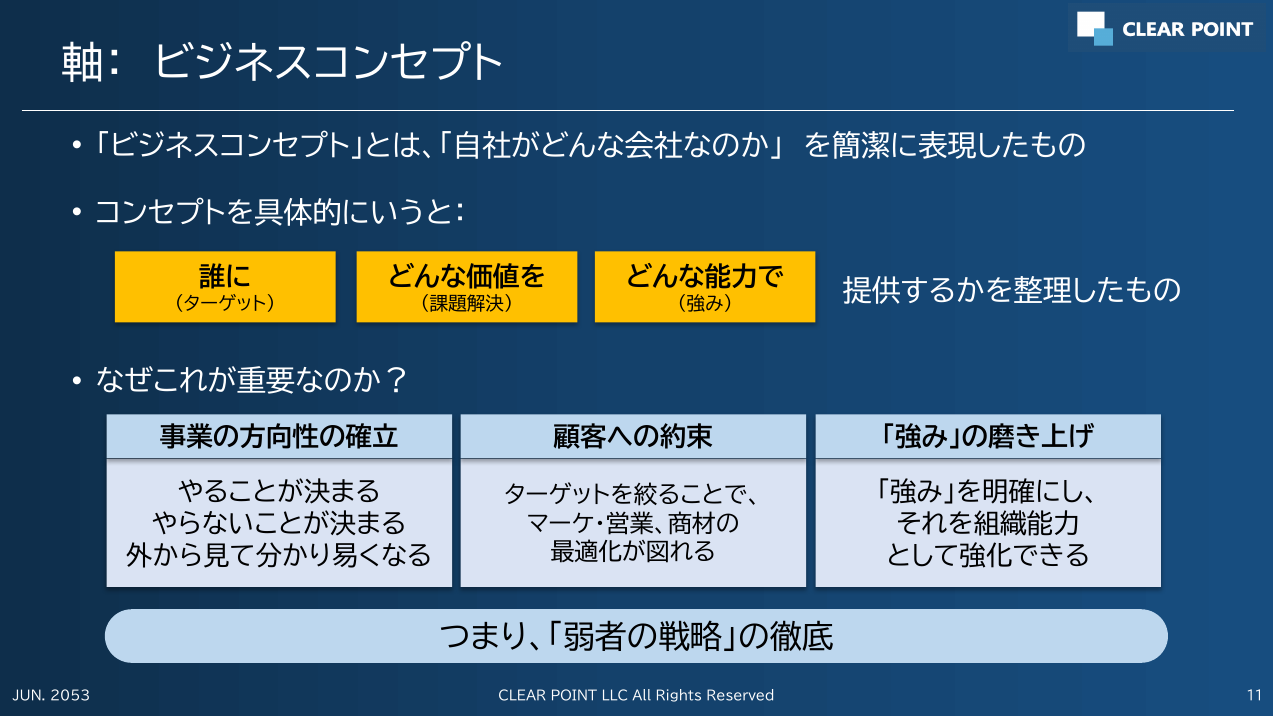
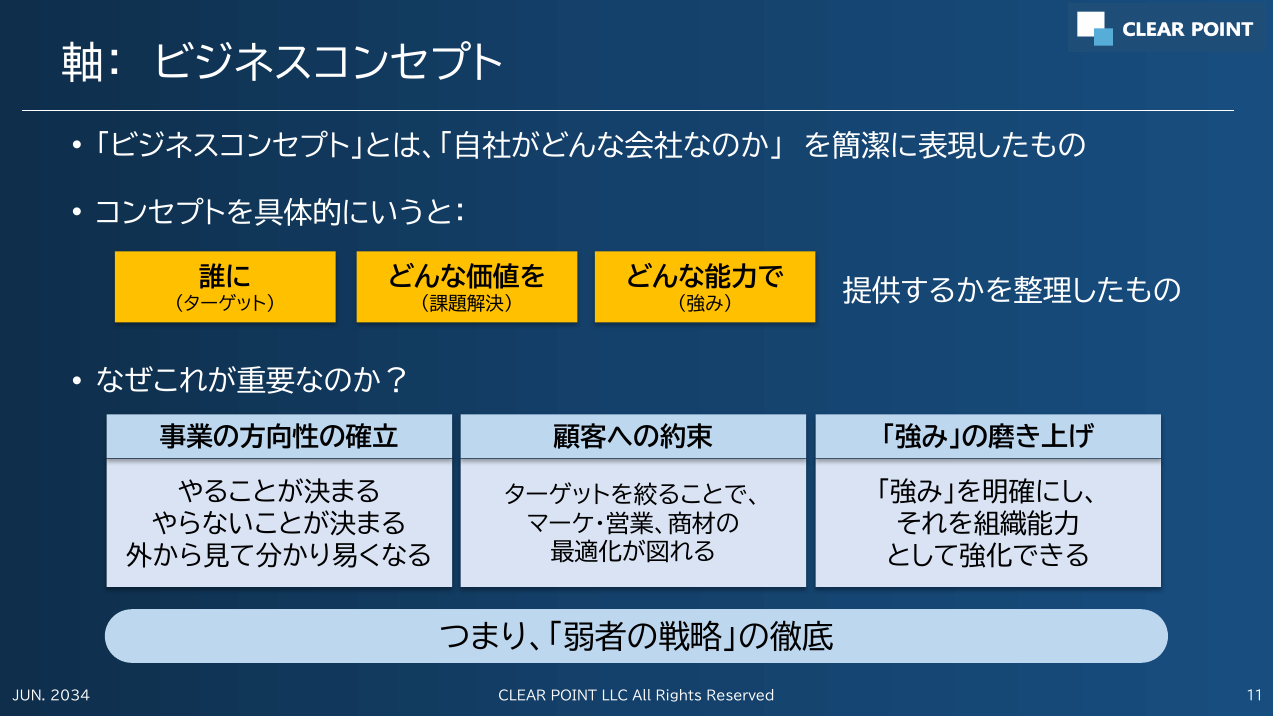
2053: 2053 -> 2034
